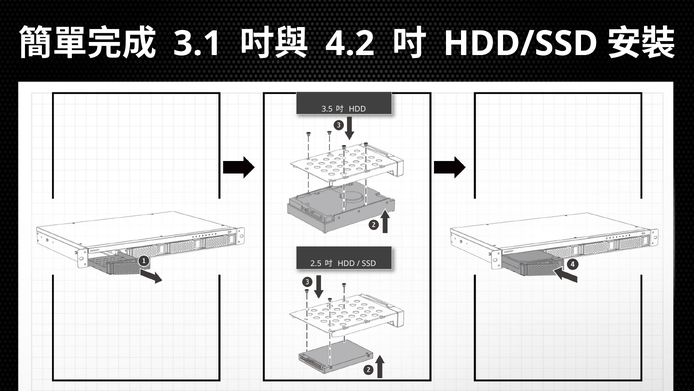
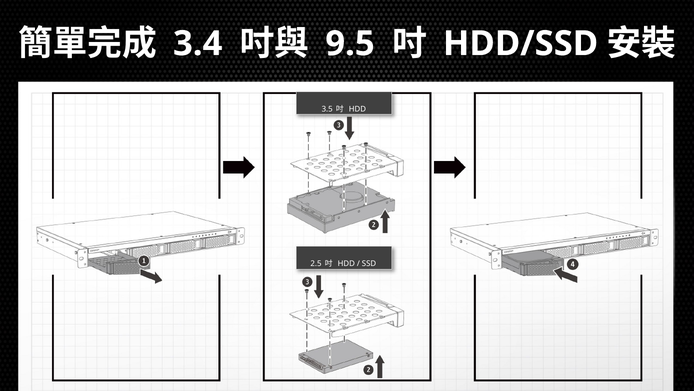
3.1: 3.1 -> 3.4
4.2: 4.2 -> 9.5
